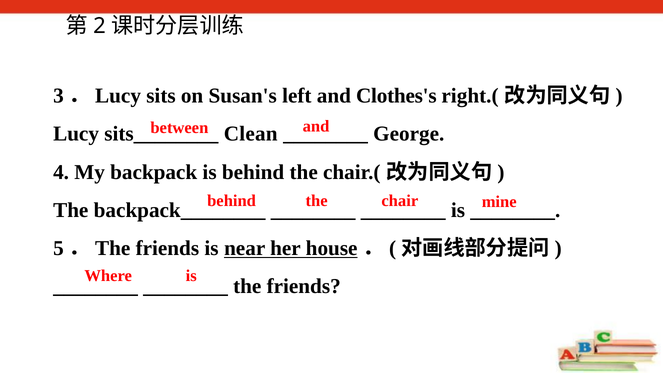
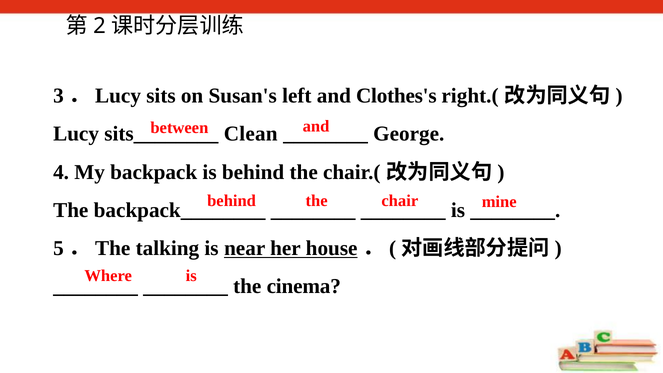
5．The friends: friends -> talking
the friends: friends -> cinema
